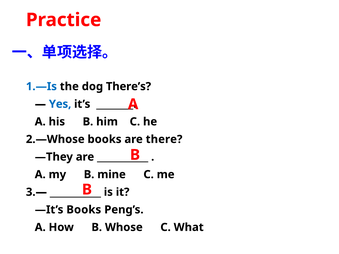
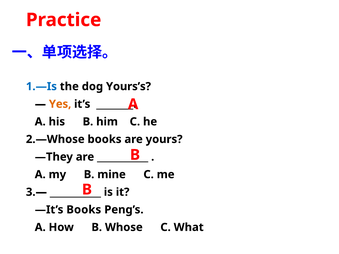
There’s: There’s -> Yours’s
Yes colour: blue -> orange
there: there -> yours
